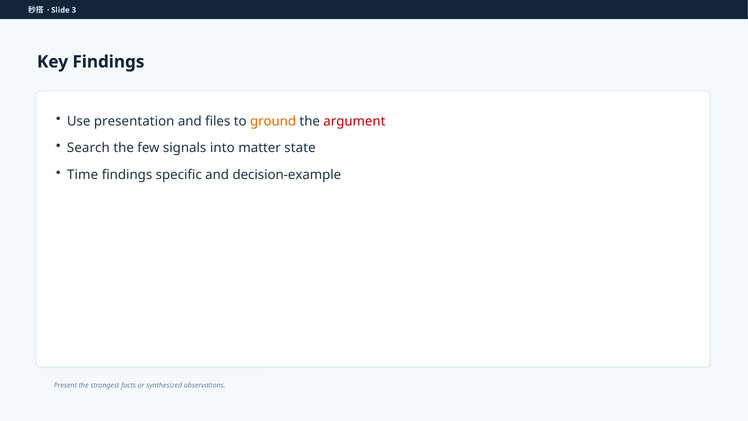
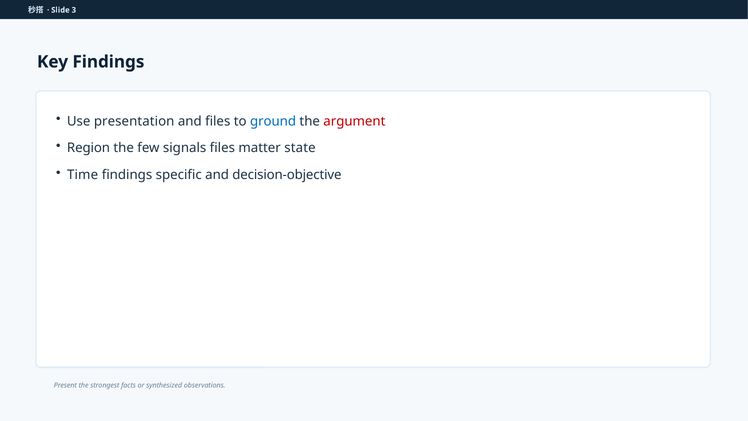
ground colour: orange -> blue
Search: Search -> Region
signals into: into -> files
decision-example: decision-example -> decision-objective
